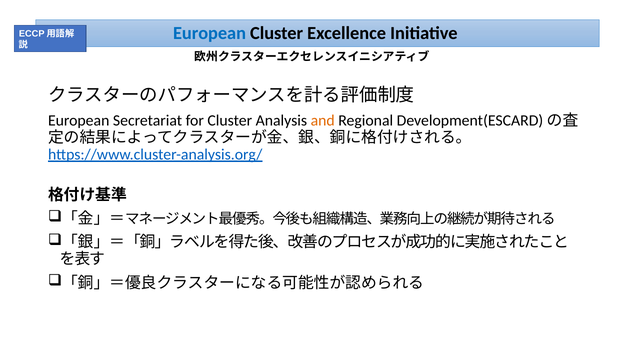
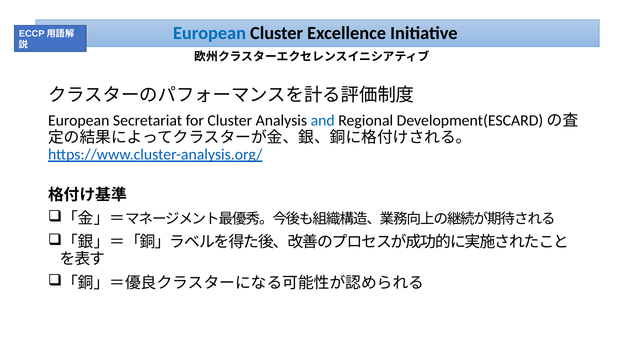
and colour: orange -> blue
